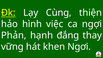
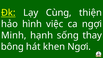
Phản: Phản -> Minh
đắng: đắng -> sống
vững: vững -> bông
